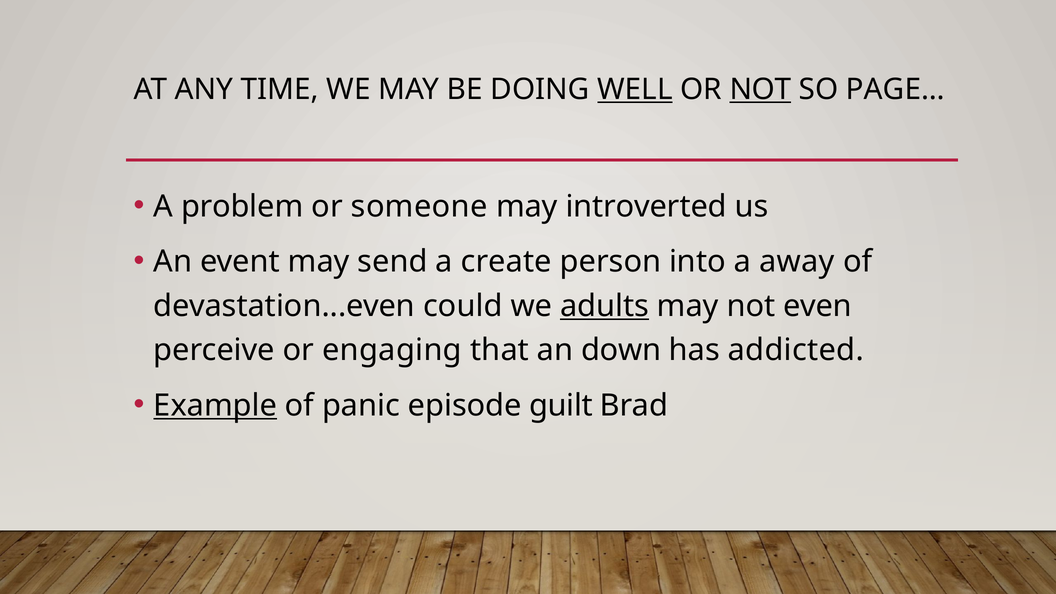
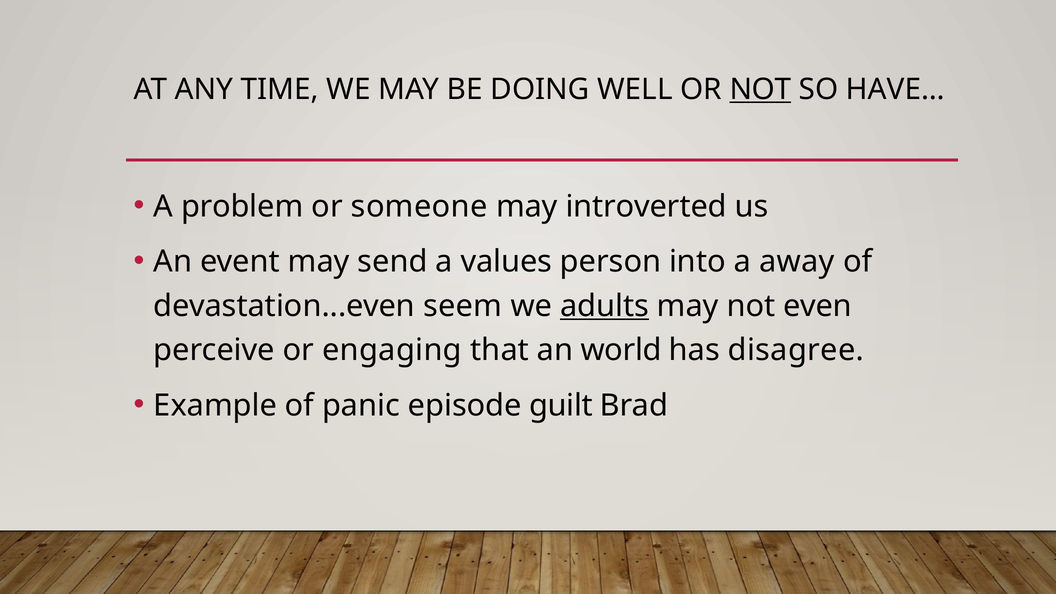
WELL underline: present -> none
PAGE…: PAGE… -> HAVE…
create: create -> values
could: could -> seem
down: down -> world
addicted: addicted -> disagree
Example underline: present -> none
